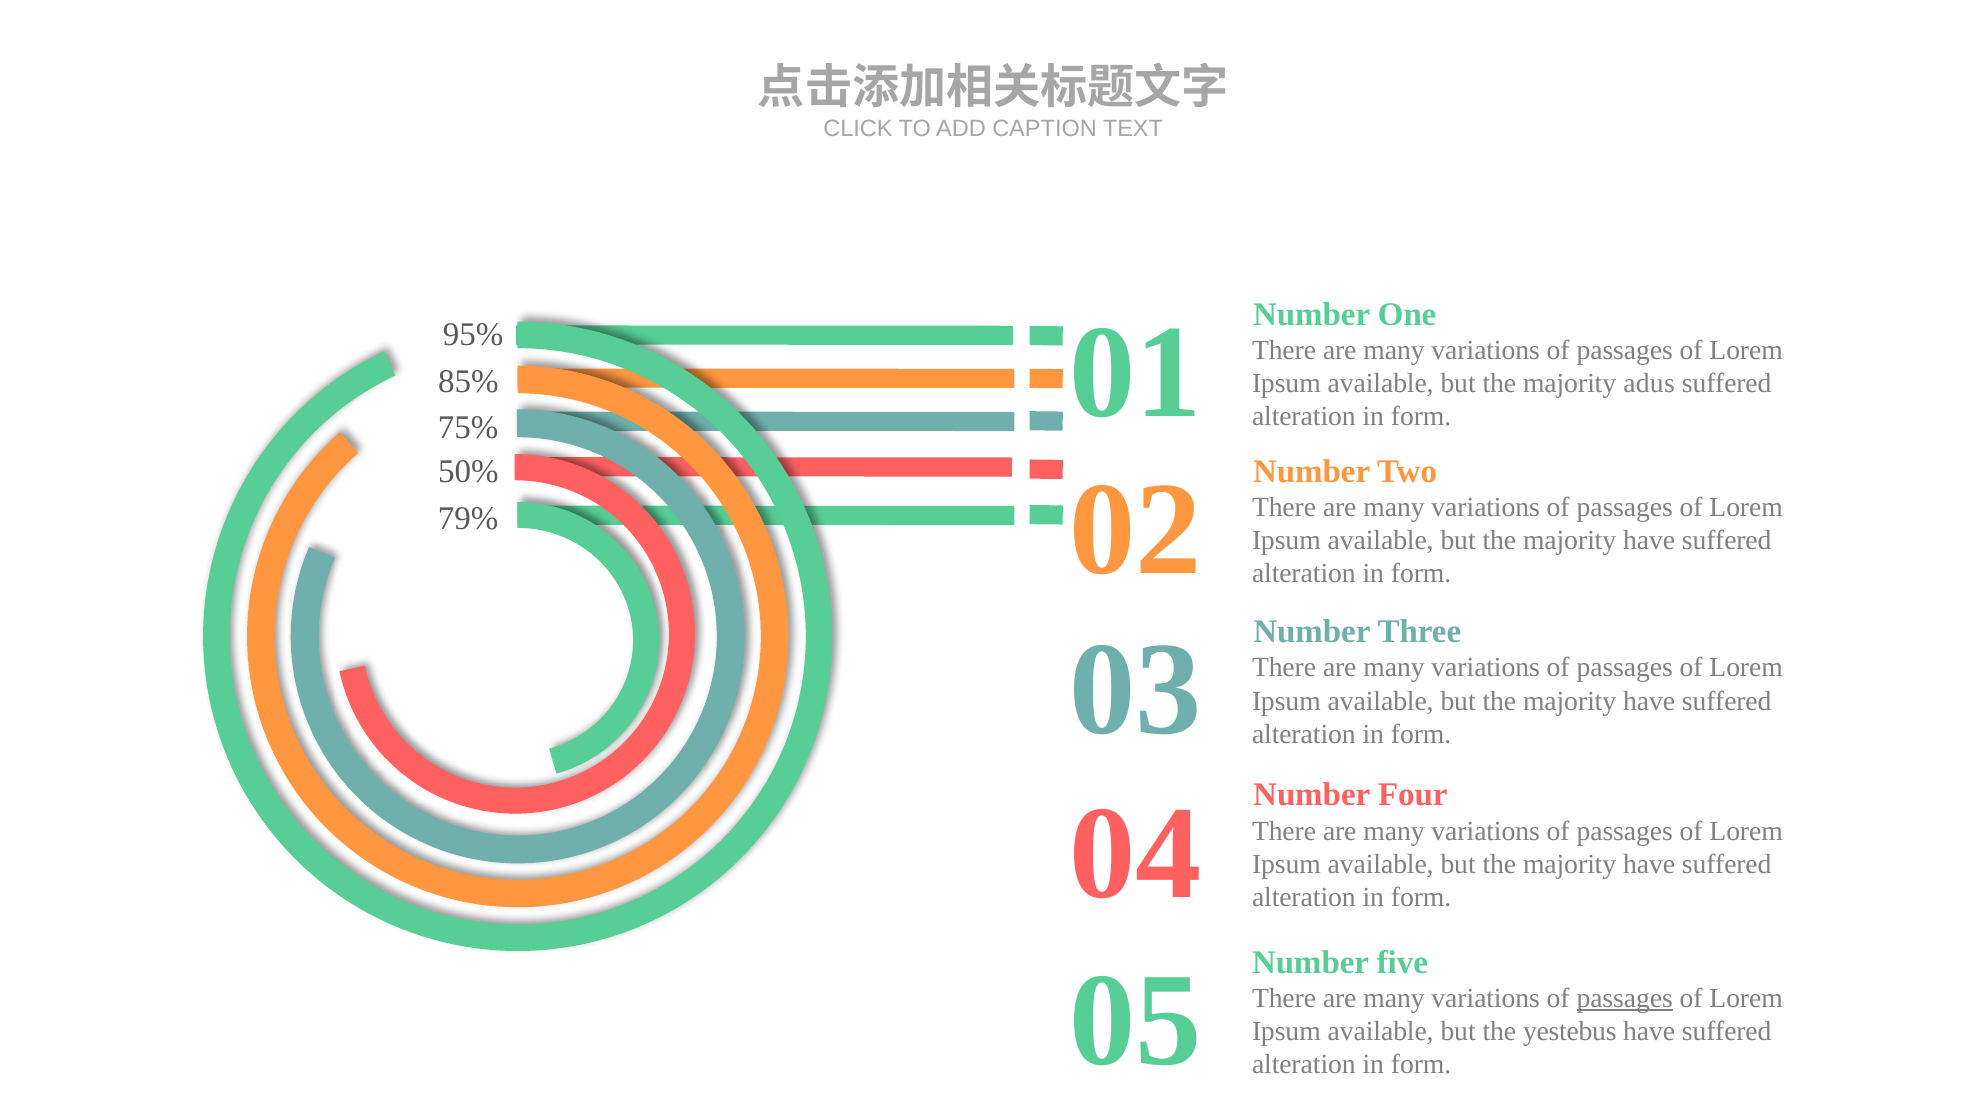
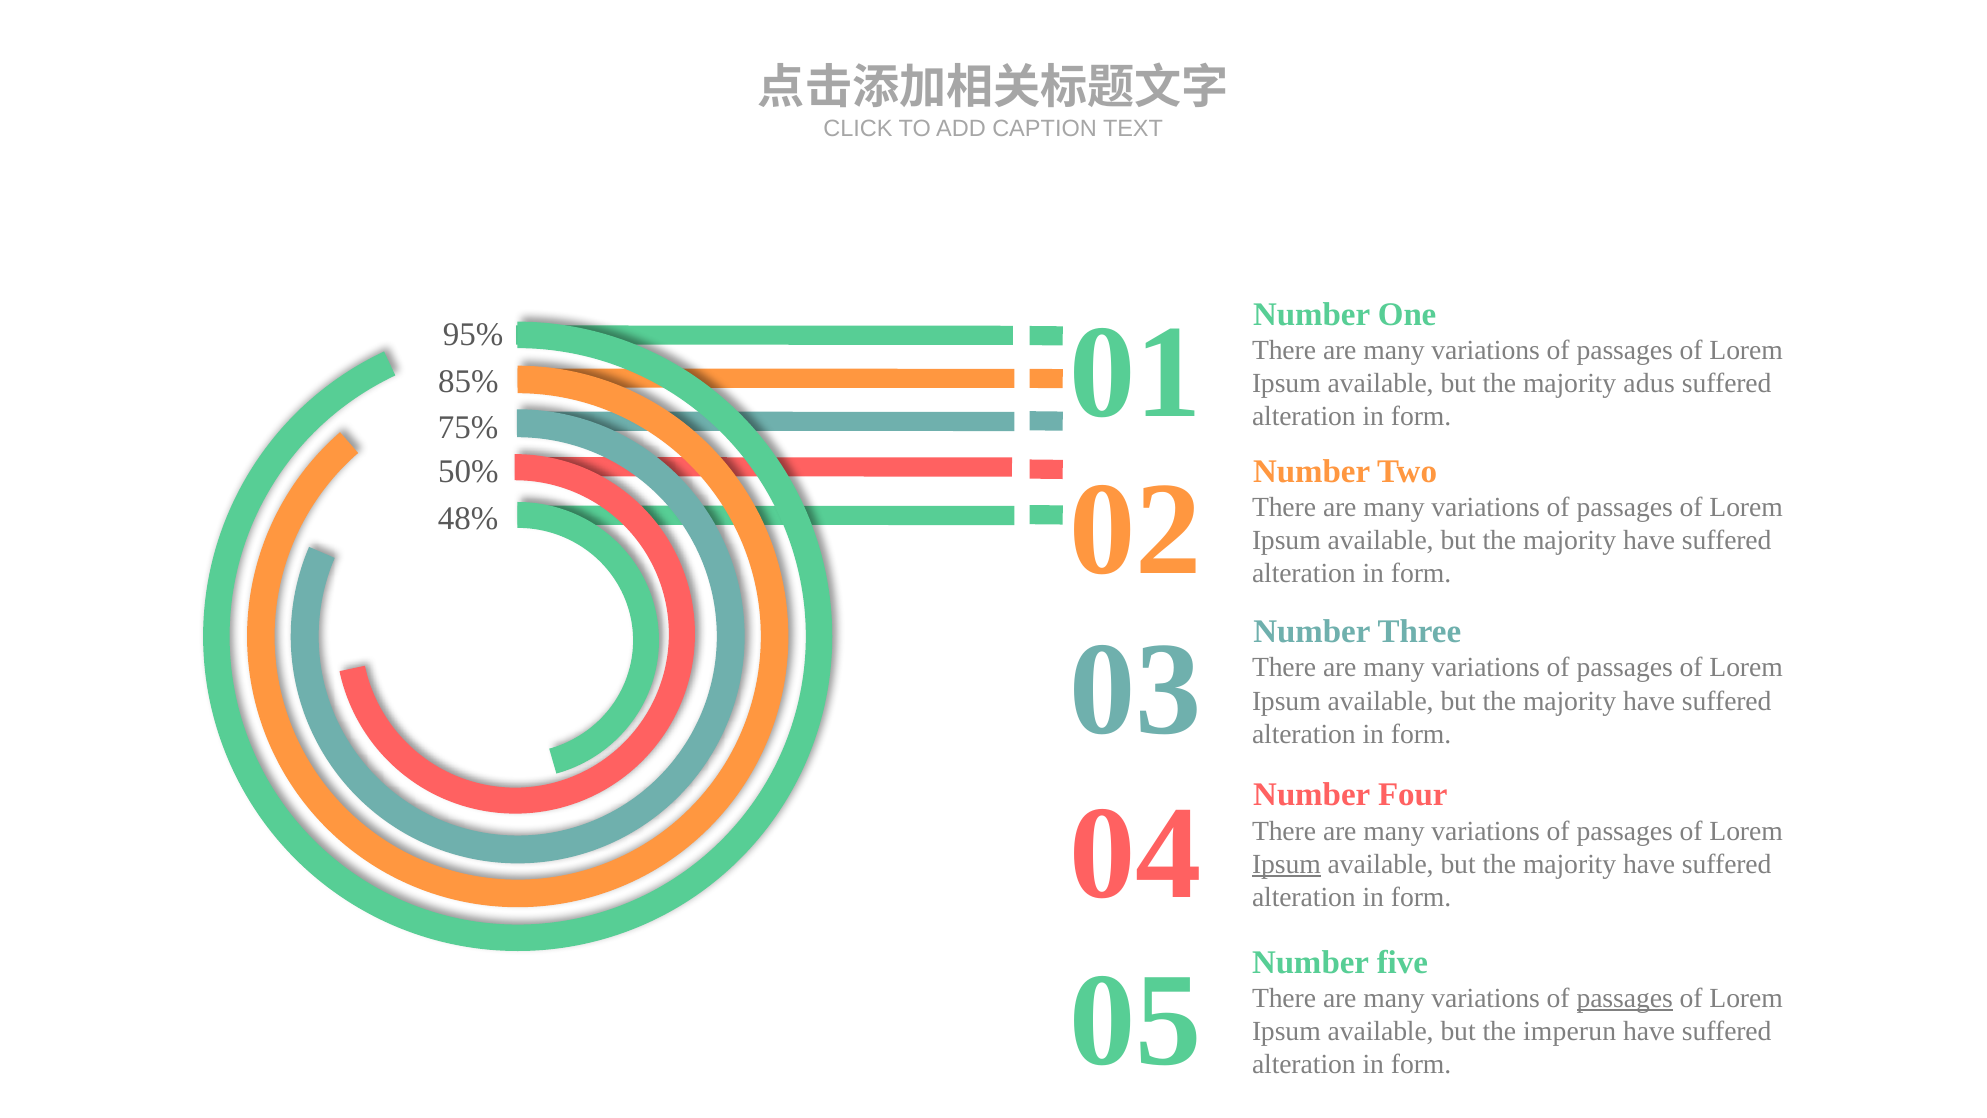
79%: 79% -> 48%
Ipsum at (1286, 864) underline: none -> present
yestebus: yestebus -> imperun
